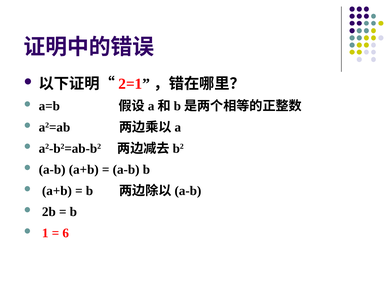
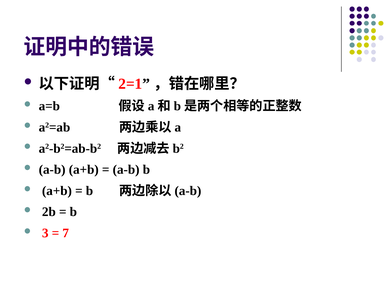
1: 1 -> 3
6: 6 -> 7
